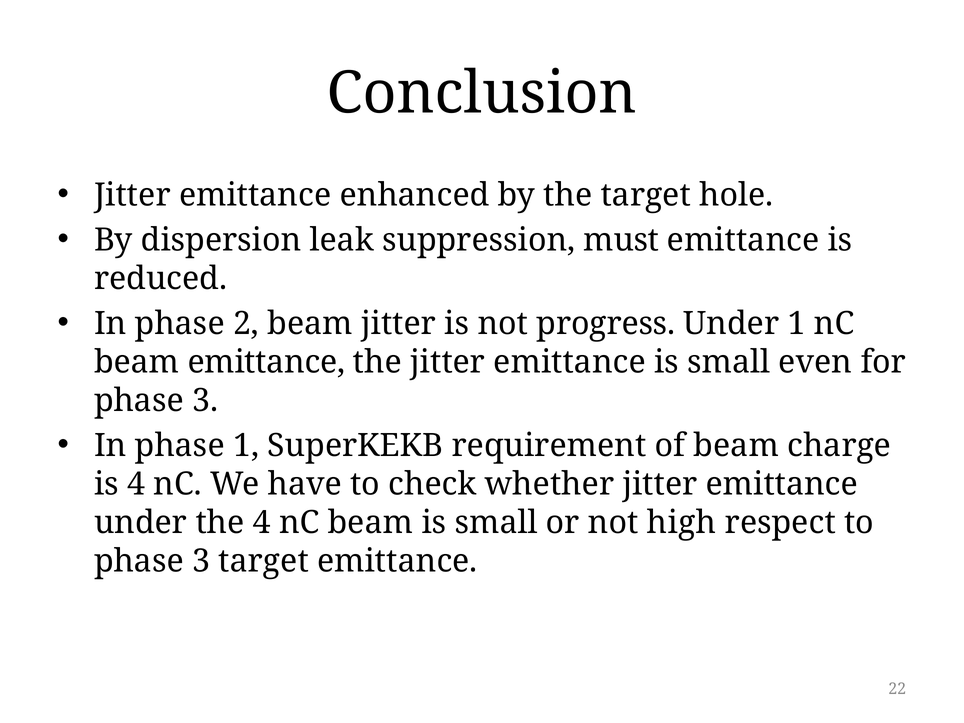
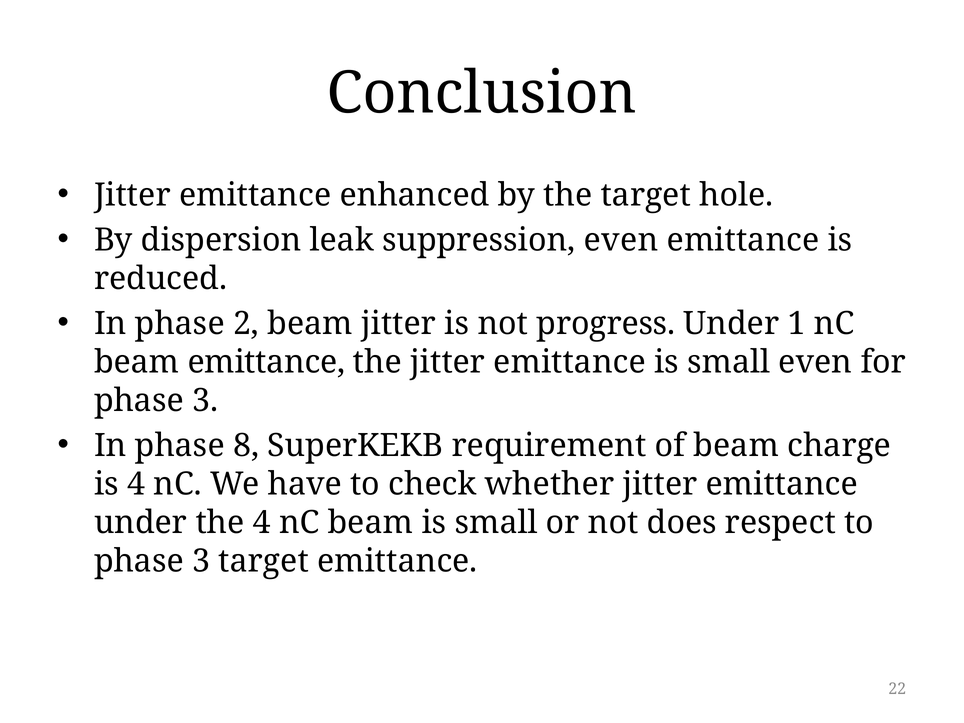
suppression must: must -> even
phase 1: 1 -> 8
high: high -> does
